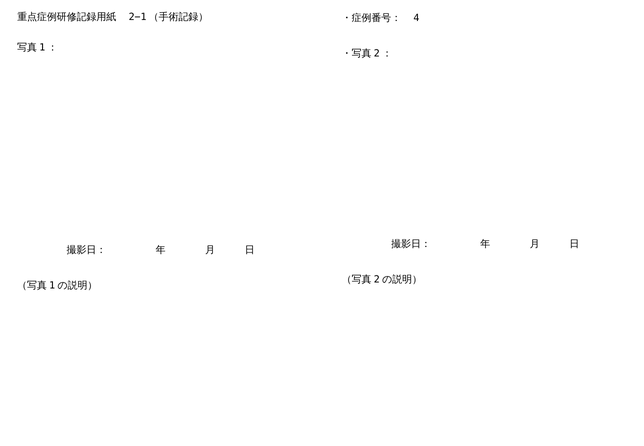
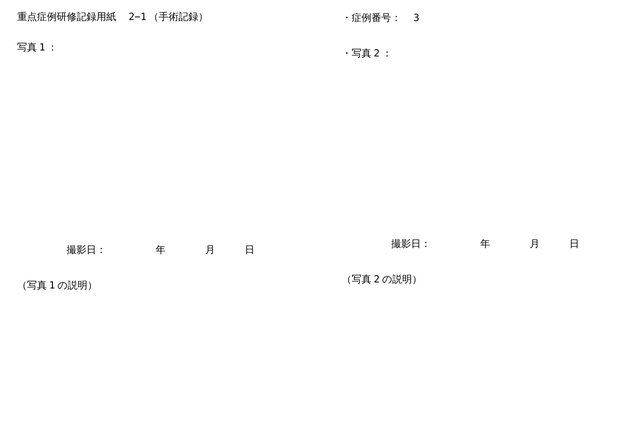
4: 4 -> 3
